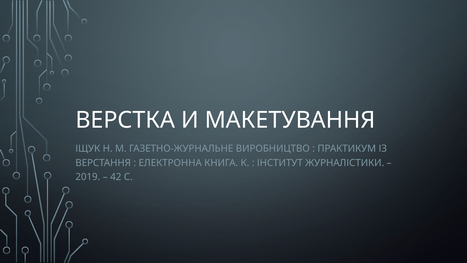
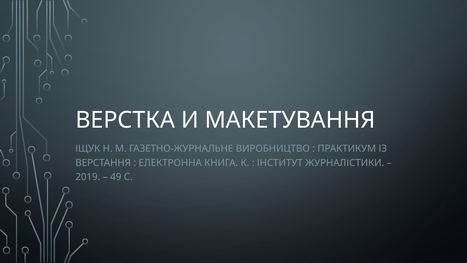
42: 42 -> 49
